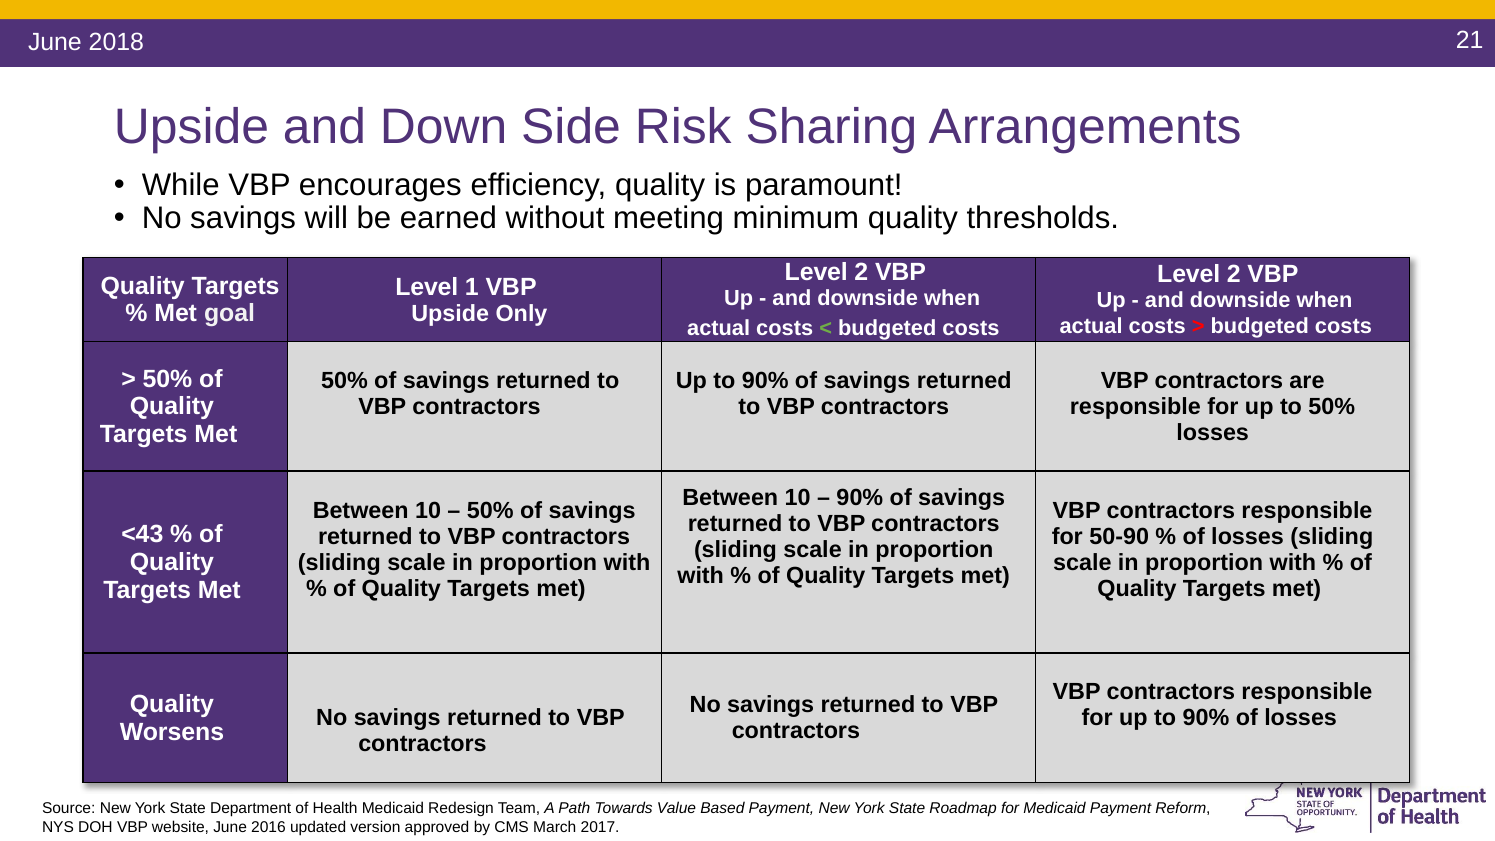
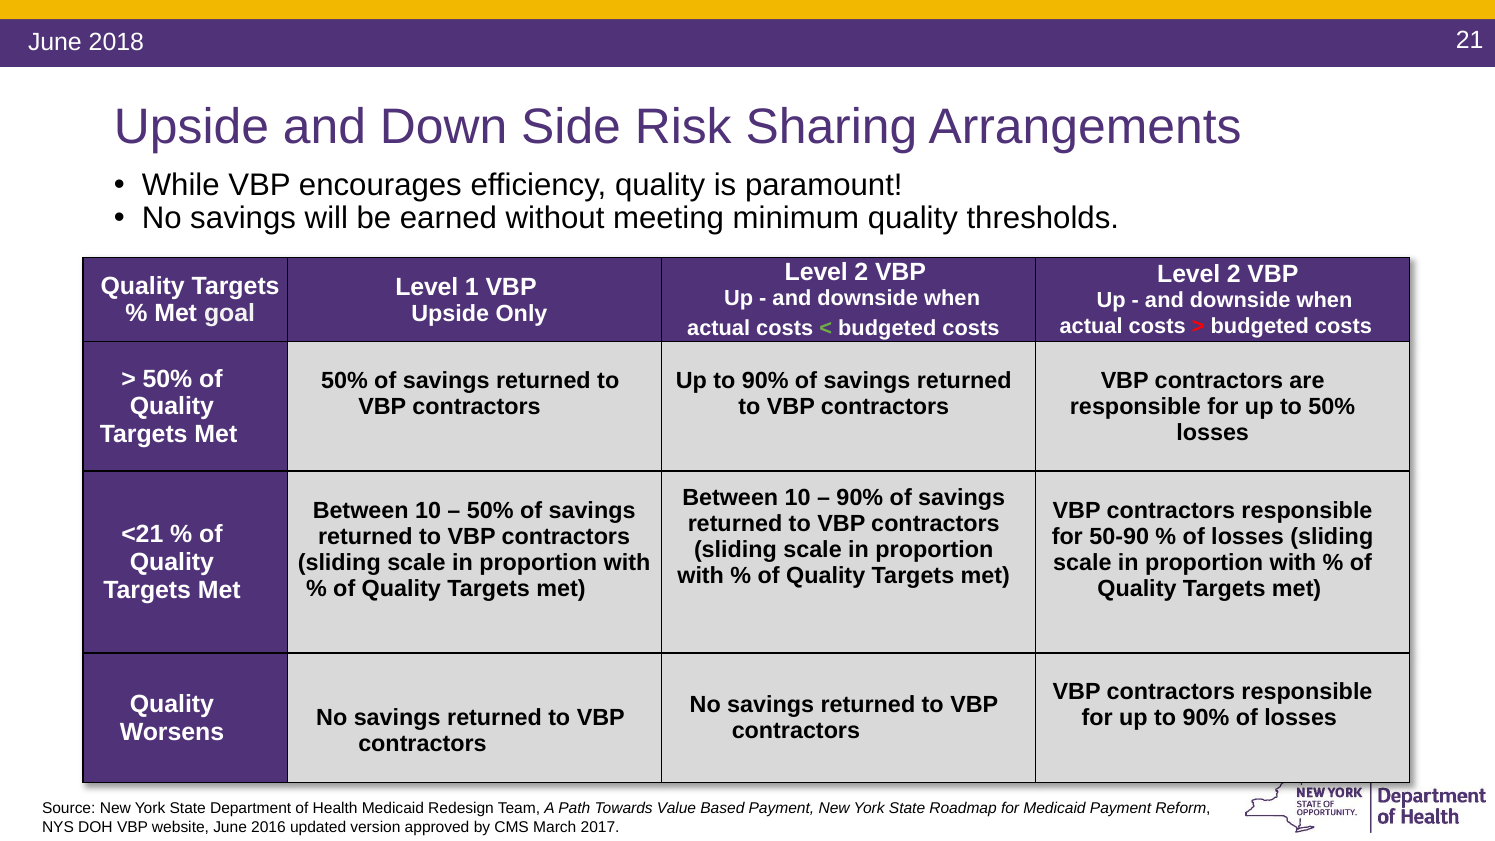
<43: <43 -> <21
